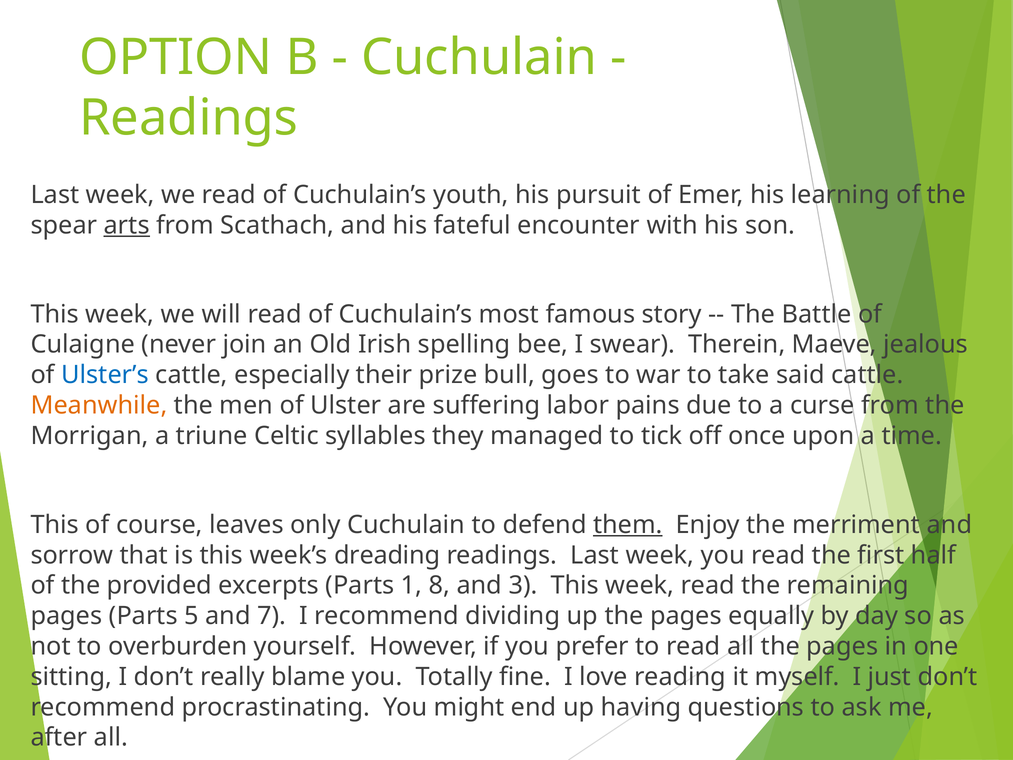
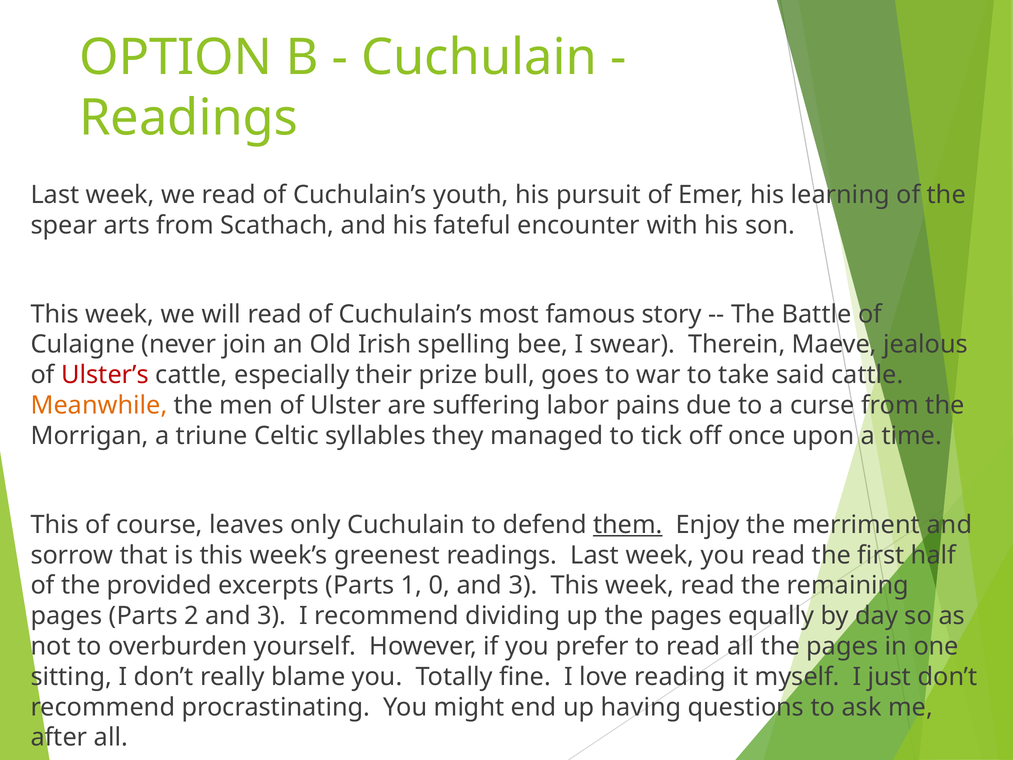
arts underline: present -> none
Ulster’s colour: blue -> red
dreading: dreading -> greenest
8: 8 -> 0
5: 5 -> 2
7 at (272, 616): 7 -> 3
